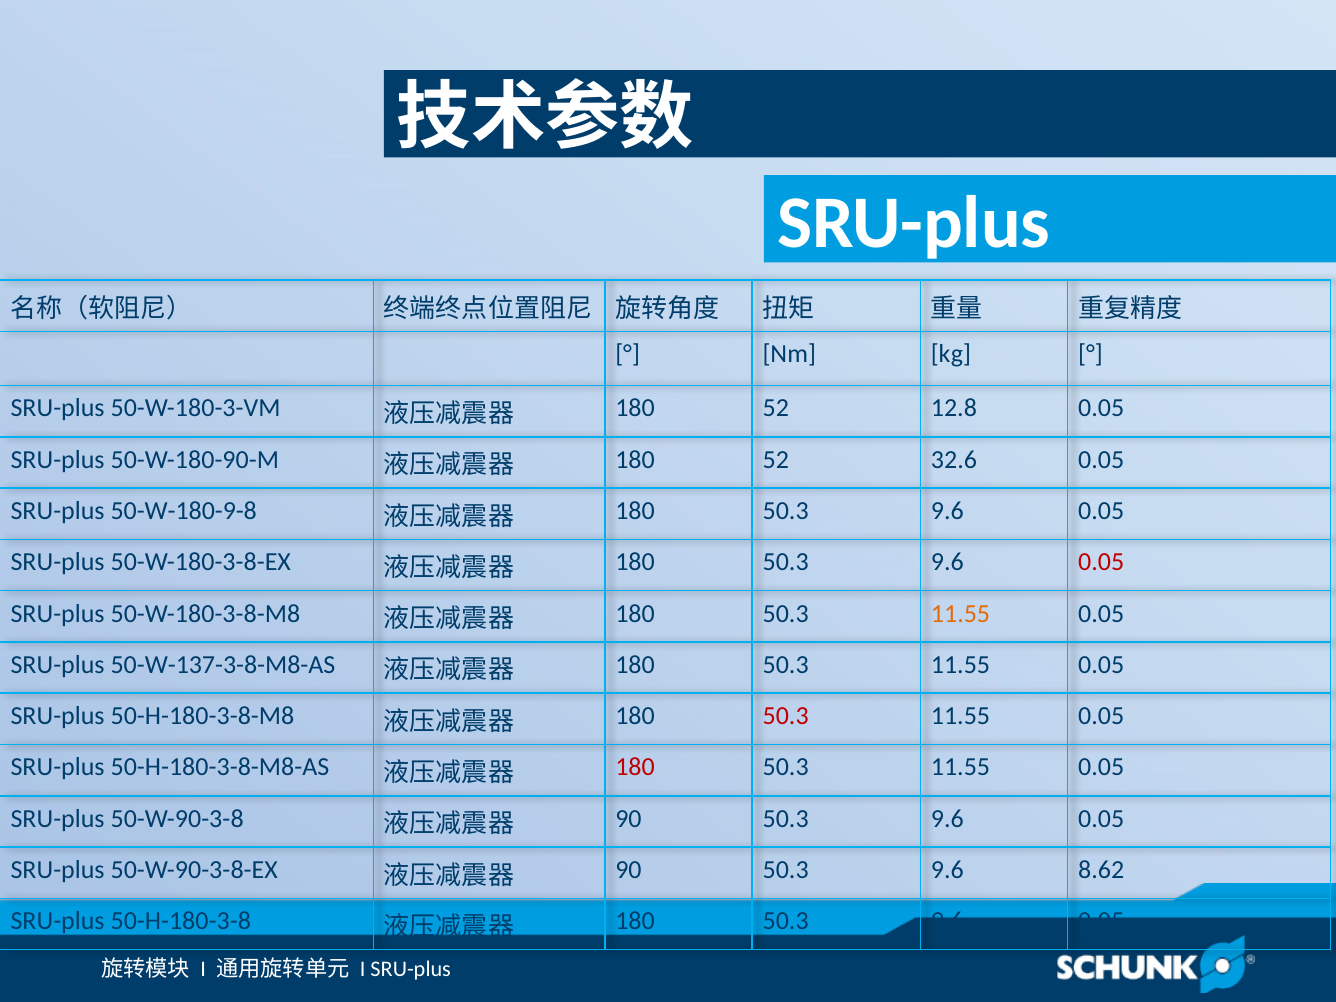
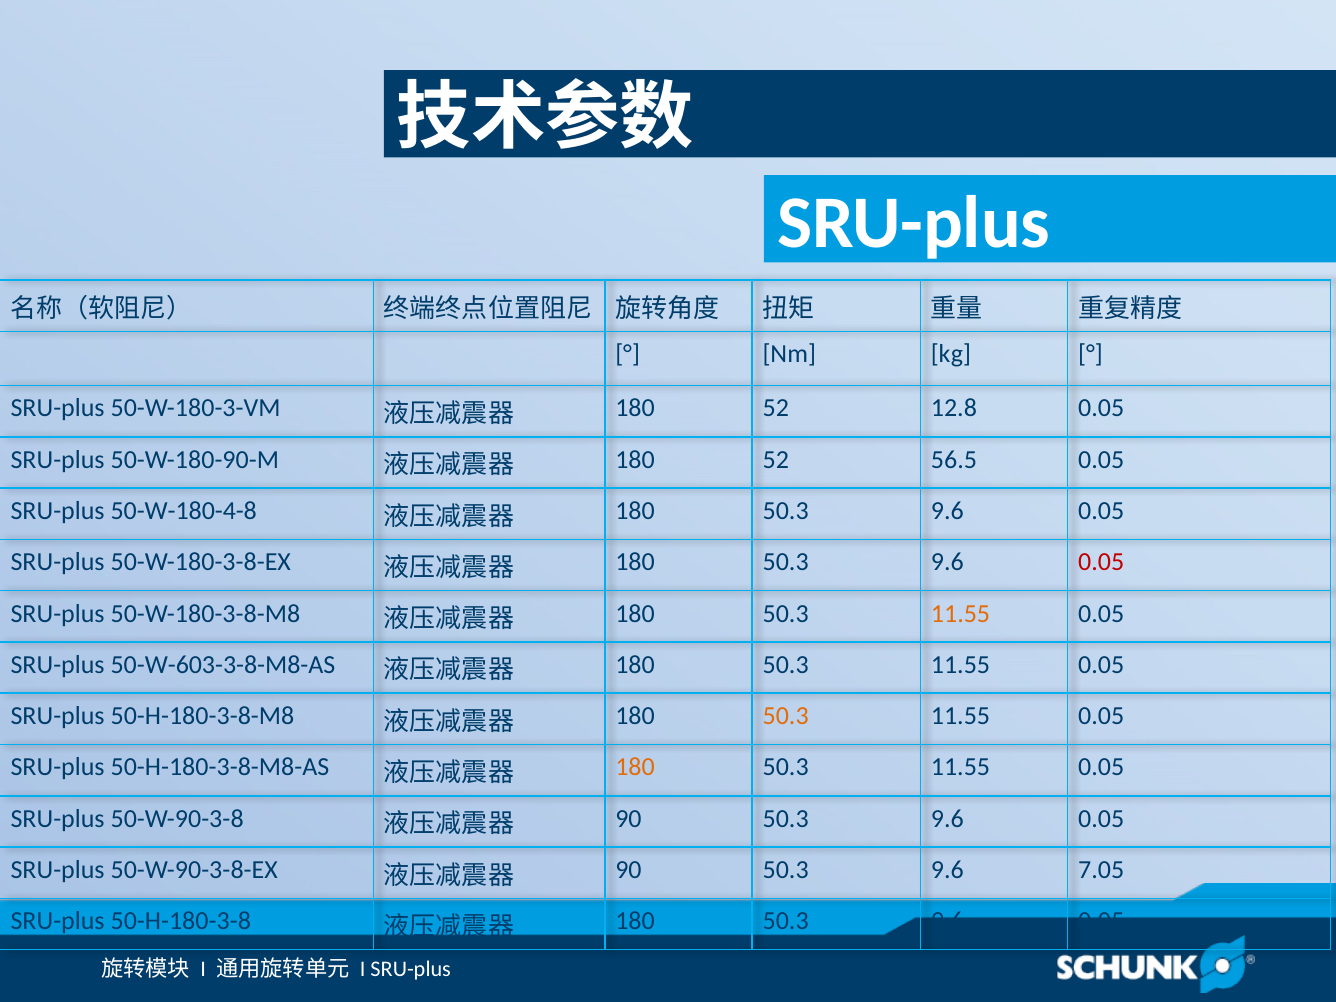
32.6: 32.6 -> 56.5
50-W-180-9-8: 50-W-180-9-8 -> 50-W-180-4-8
50-W-137-3-8-M8-AS: 50-W-137-3-8-M8-AS -> 50-W-603-3-8-M8-AS
50.3 at (786, 716) colour: red -> orange
180 at (635, 767) colour: red -> orange
8.62: 8.62 -> 7.05
